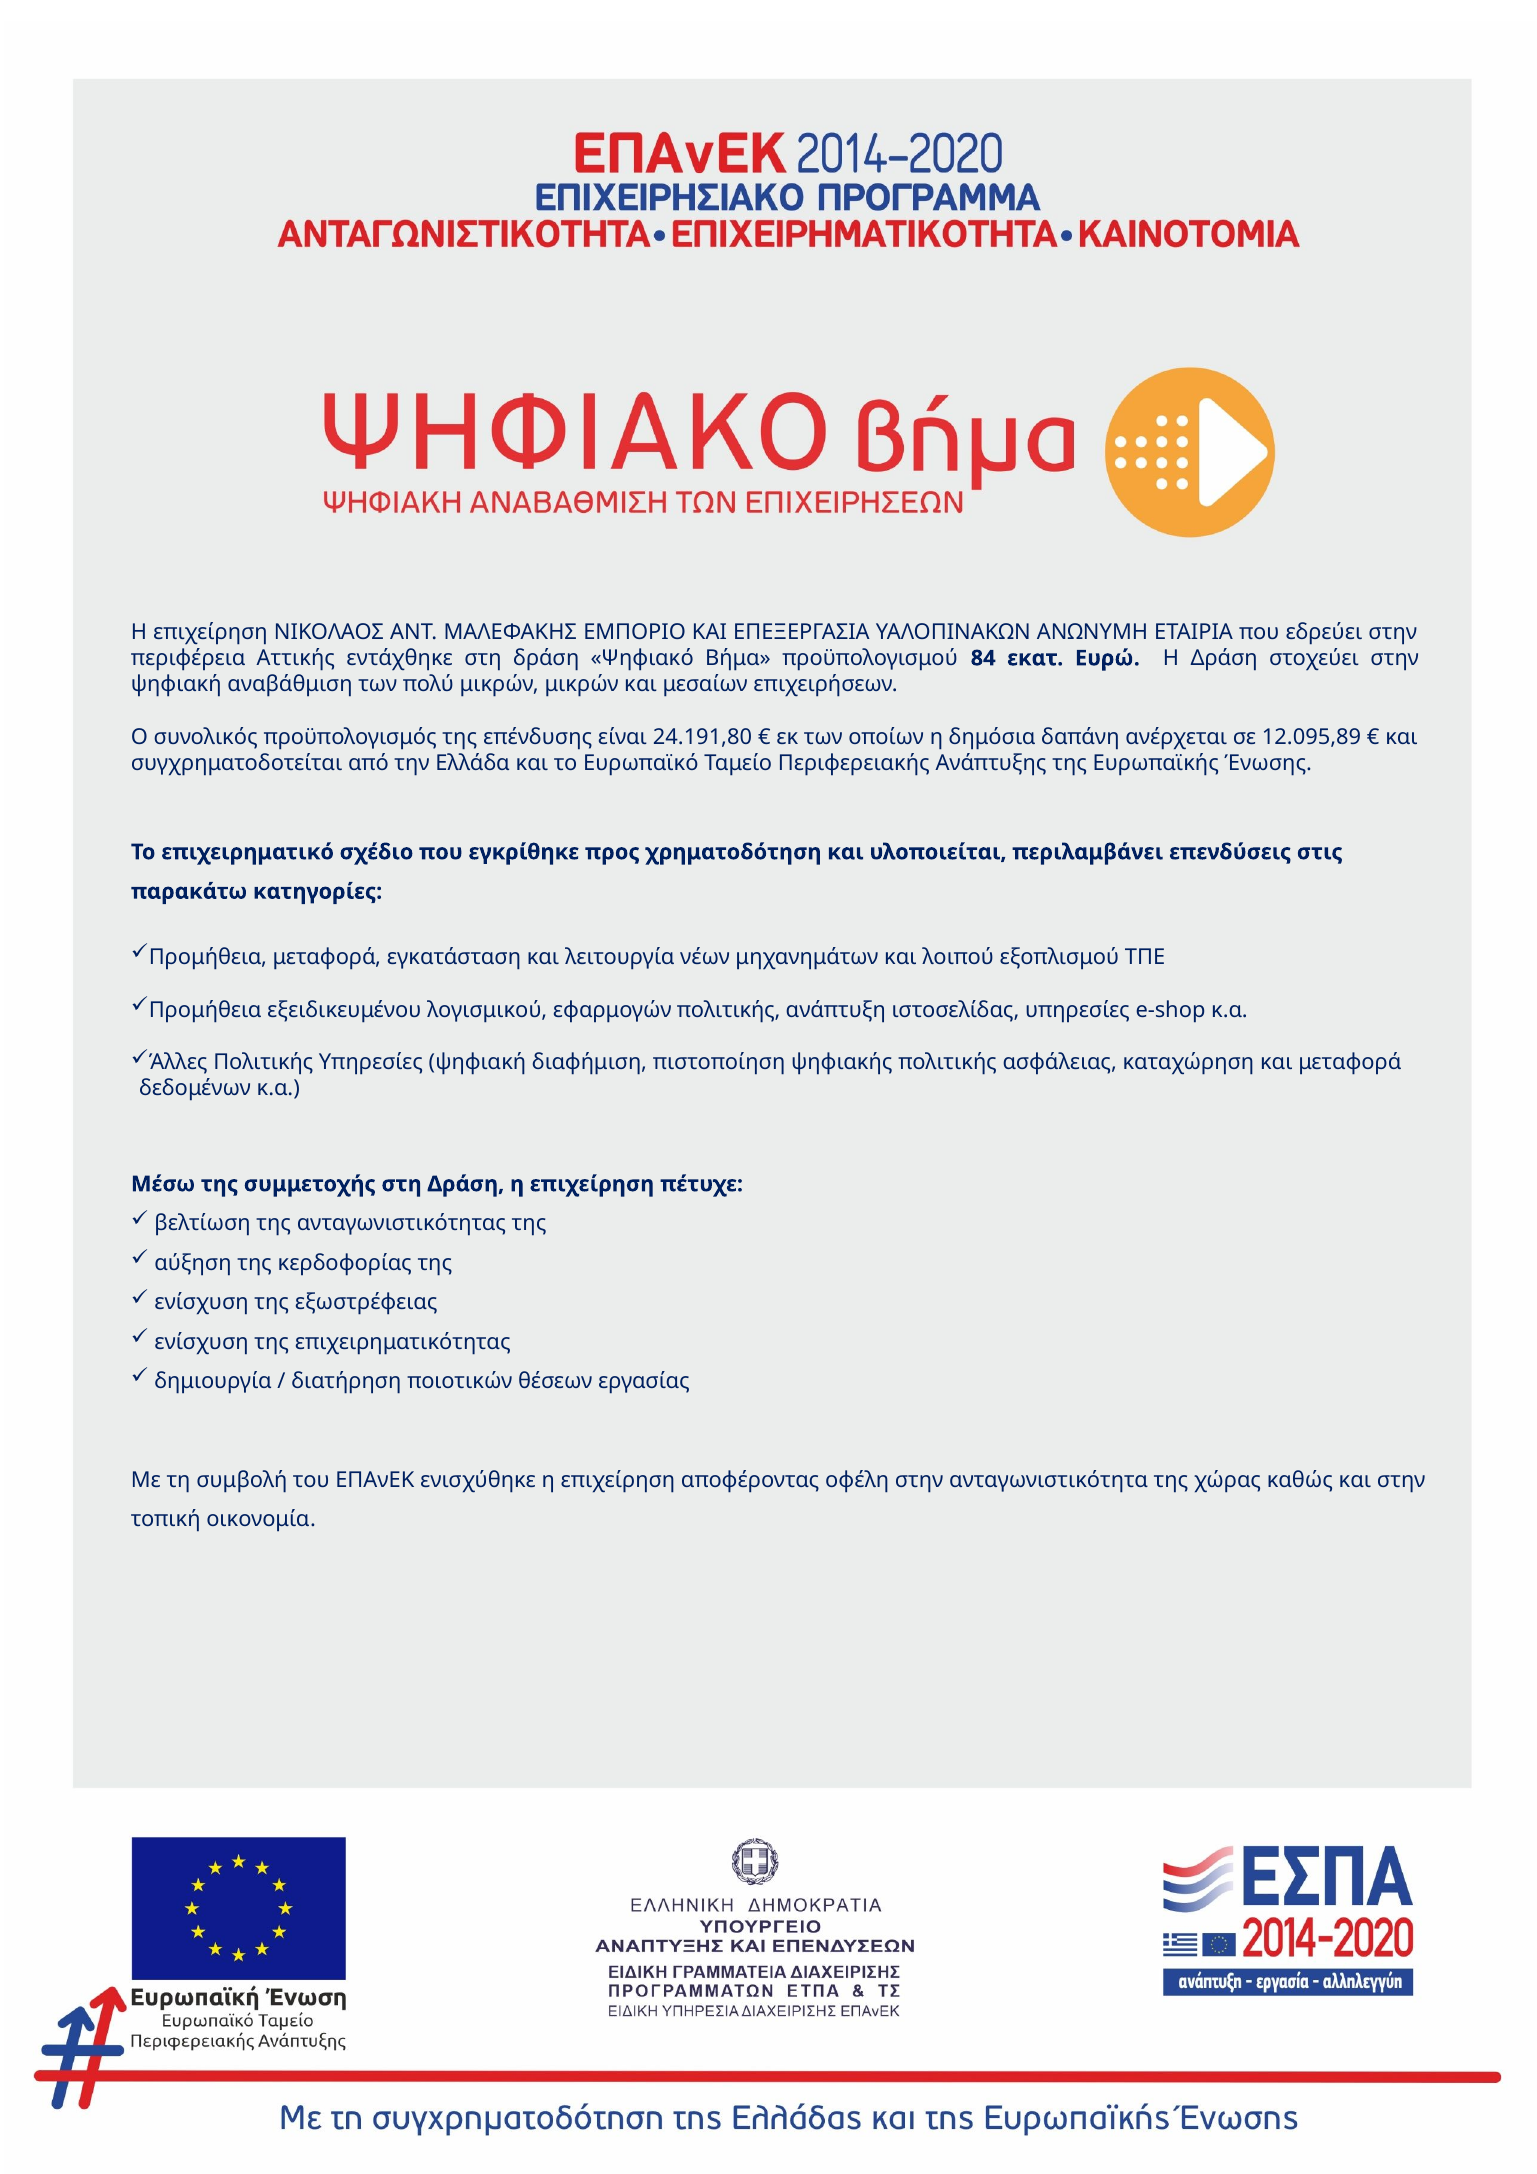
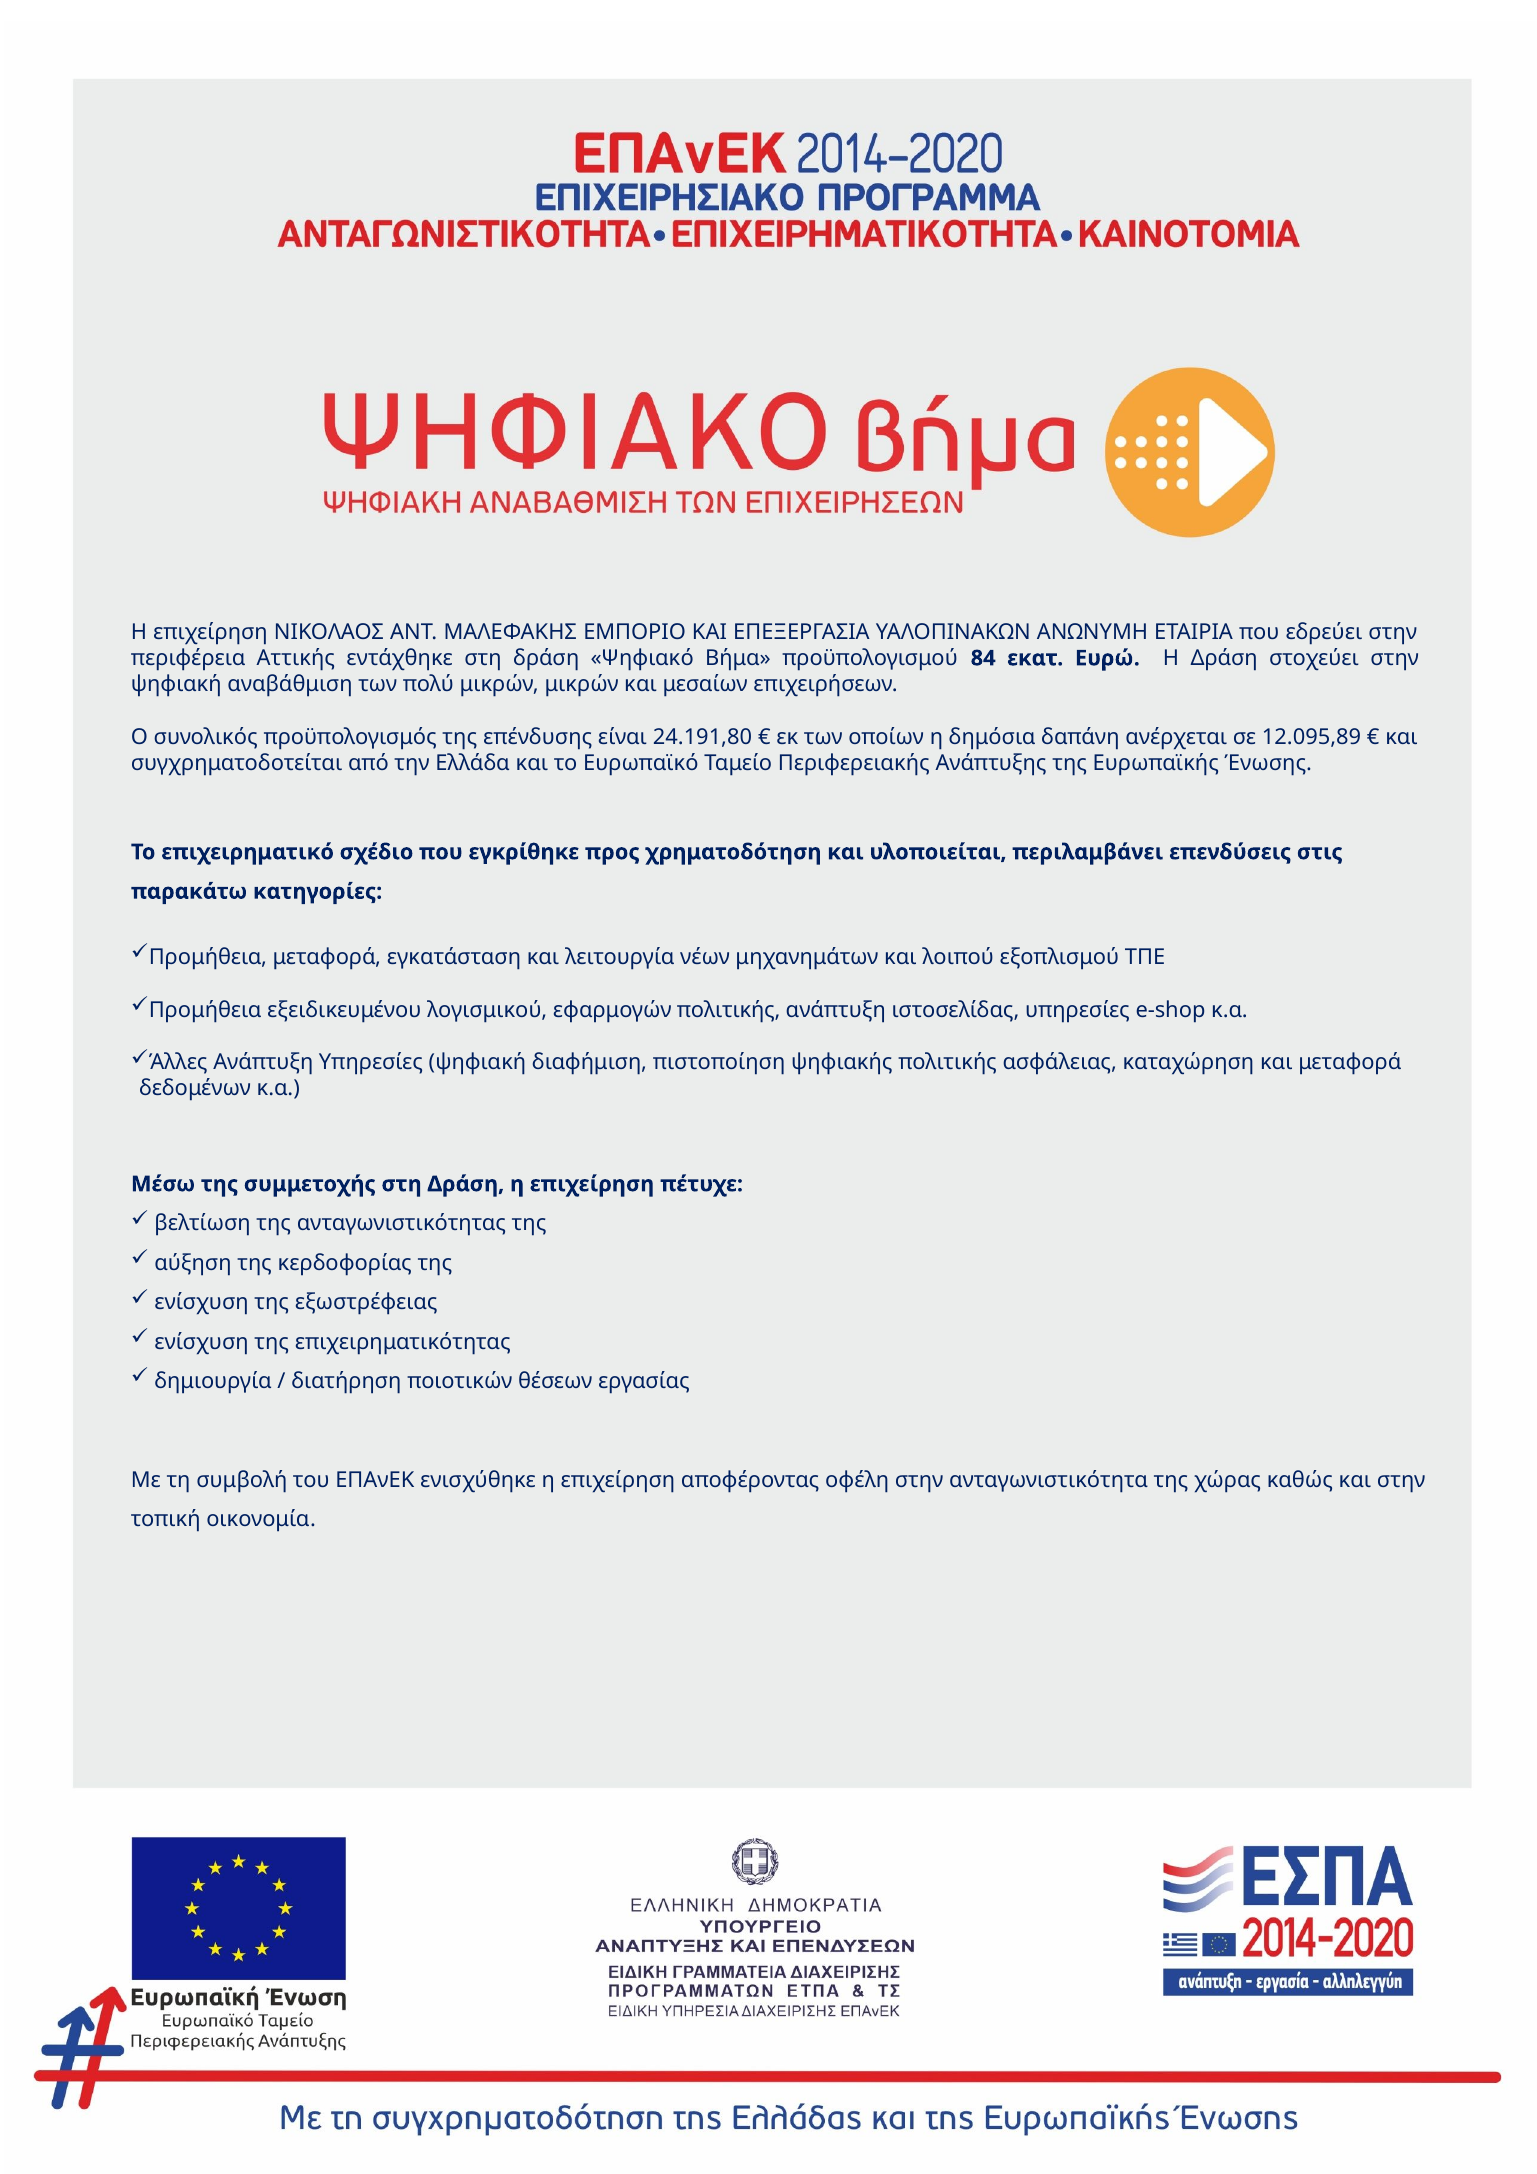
Άλλες Πολιτικής: Πολιτικής -> Ανάπτυξη
